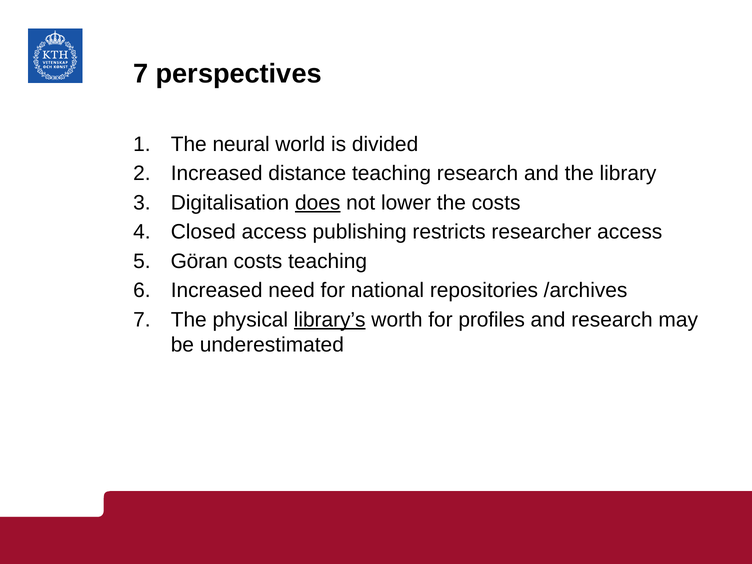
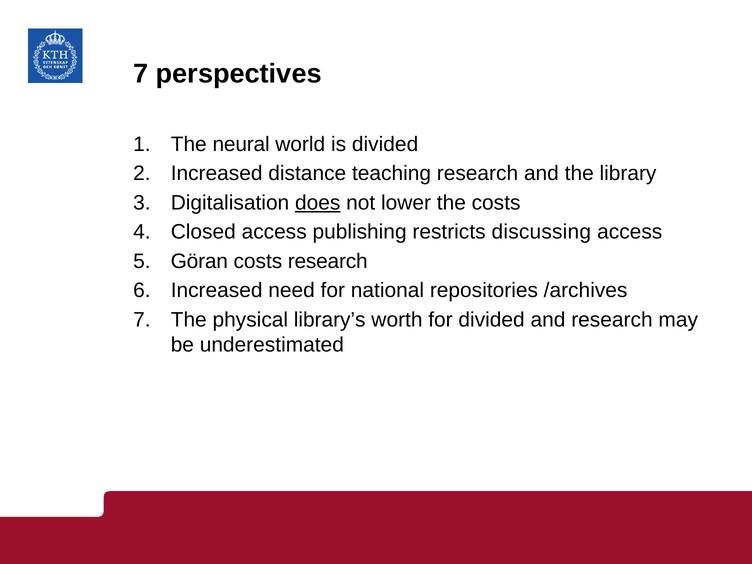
researcher: researcher -> discussing
costs teaching: teaching -> research
library’s underline: present -> none
for profiles: profiles -> divided
